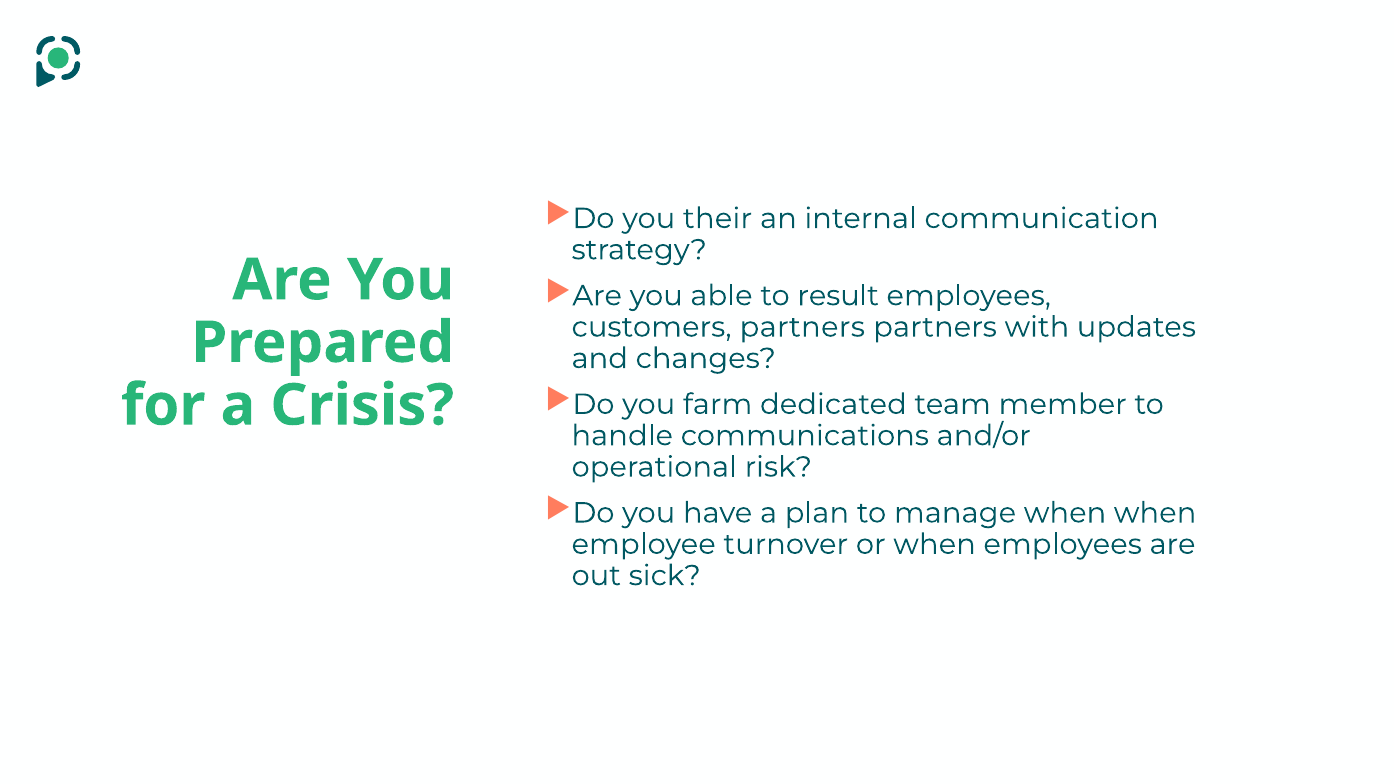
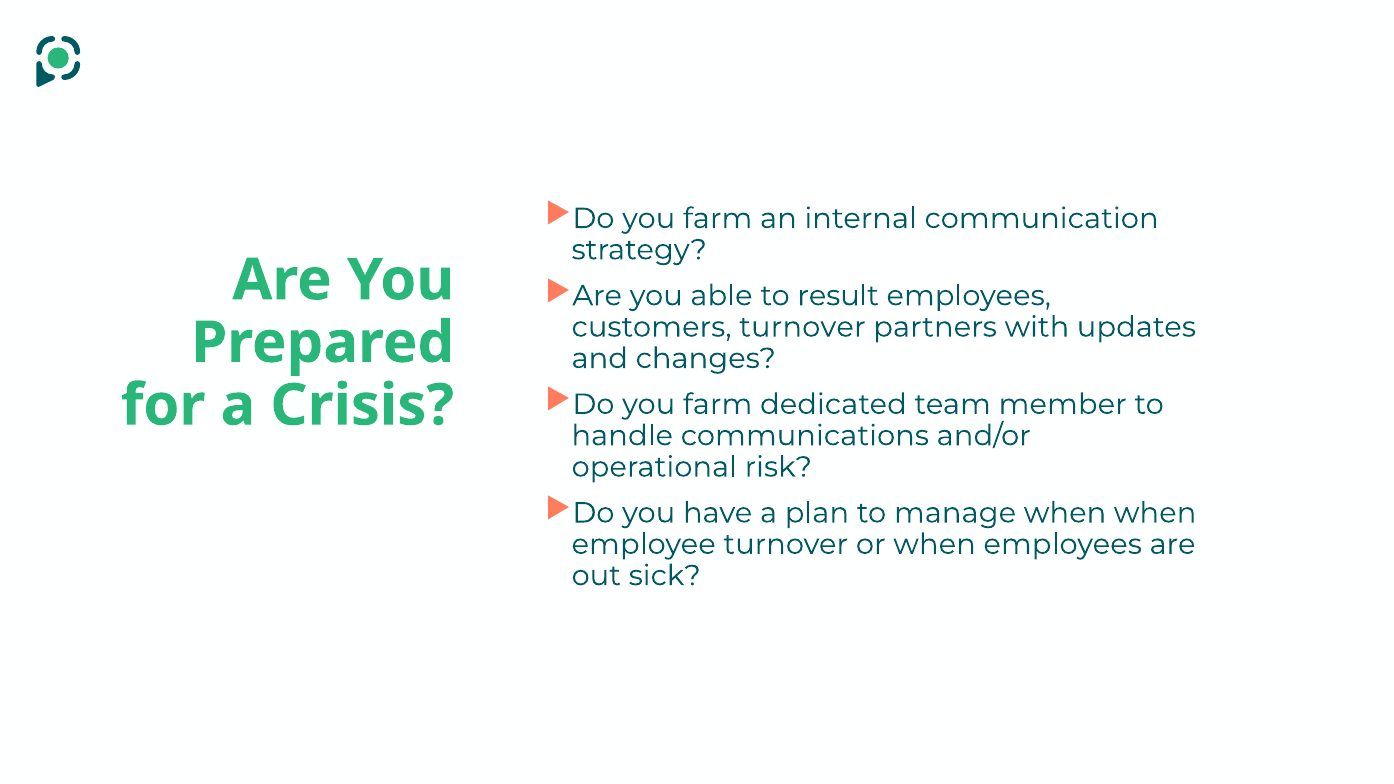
their at (718, 218): their -> farm
customers partners: partners -> turnover
